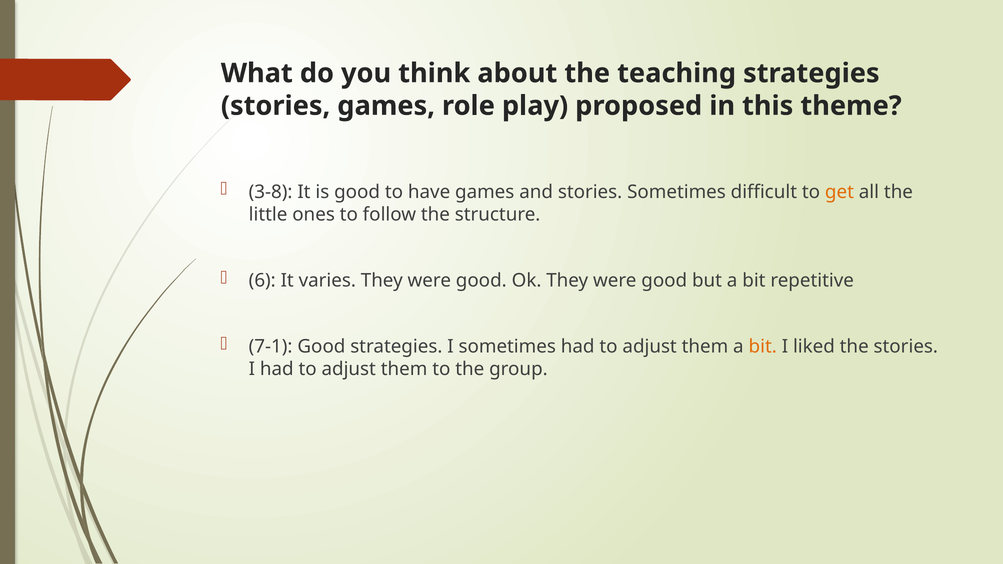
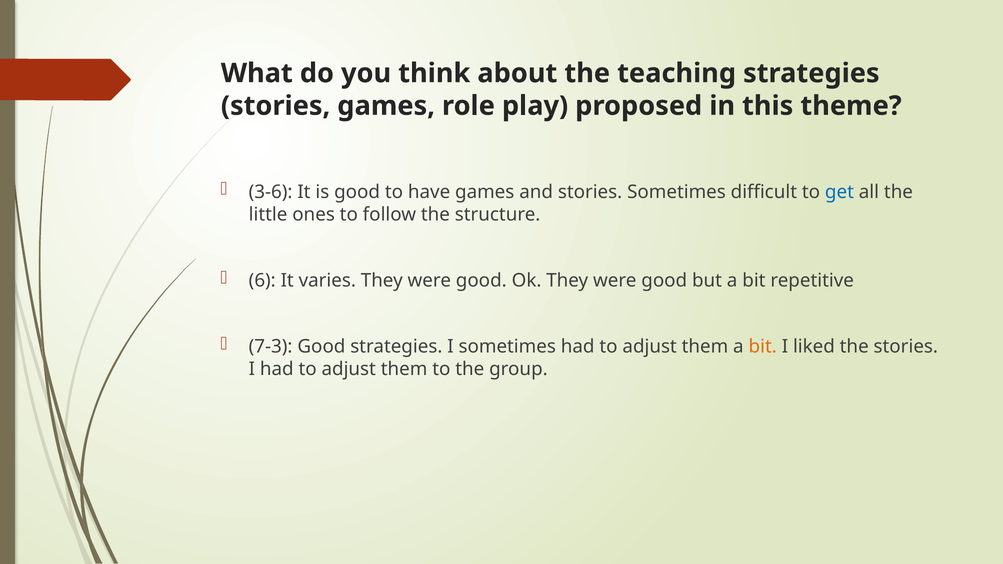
3-8: 3-8 -> 3-6
get colour: orange -> blue
7-1: 7-1 -> 7-3
